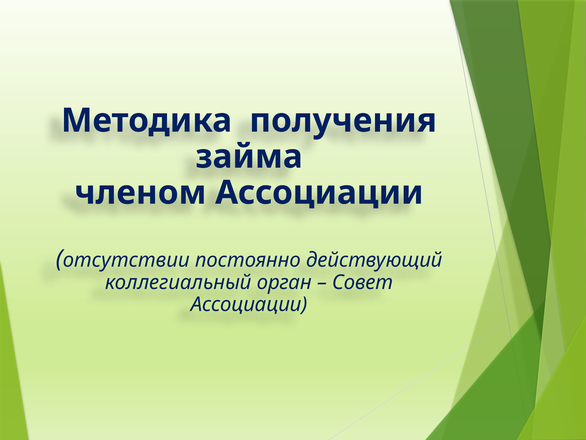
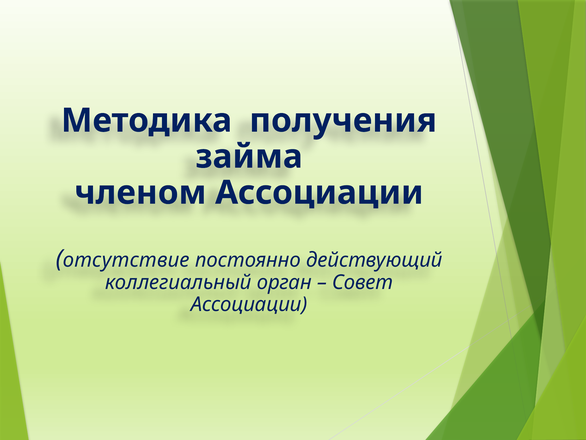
отсутствии: отсутствии -> отсутствие
